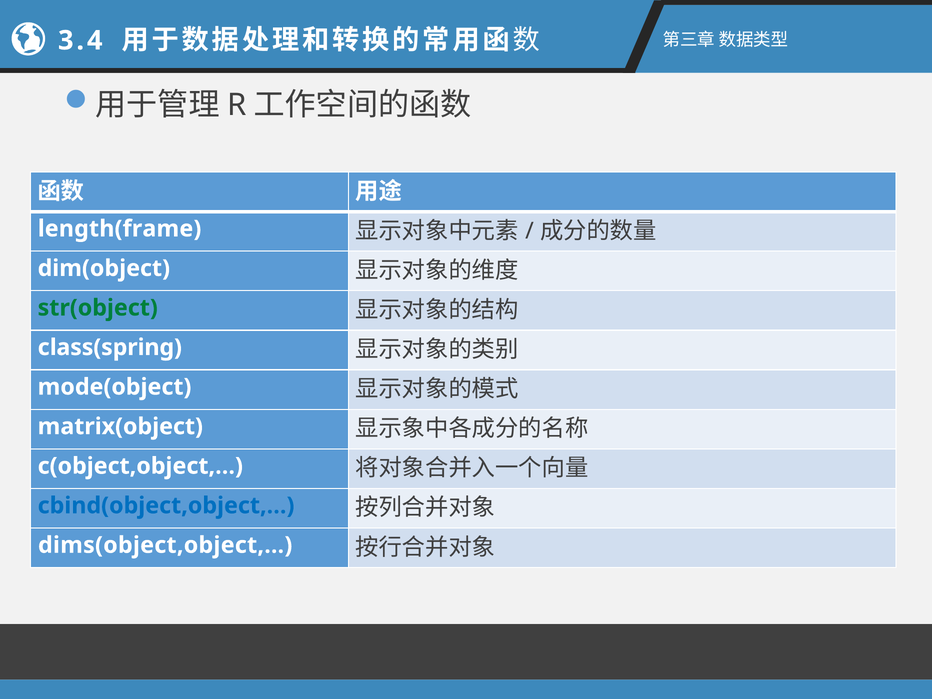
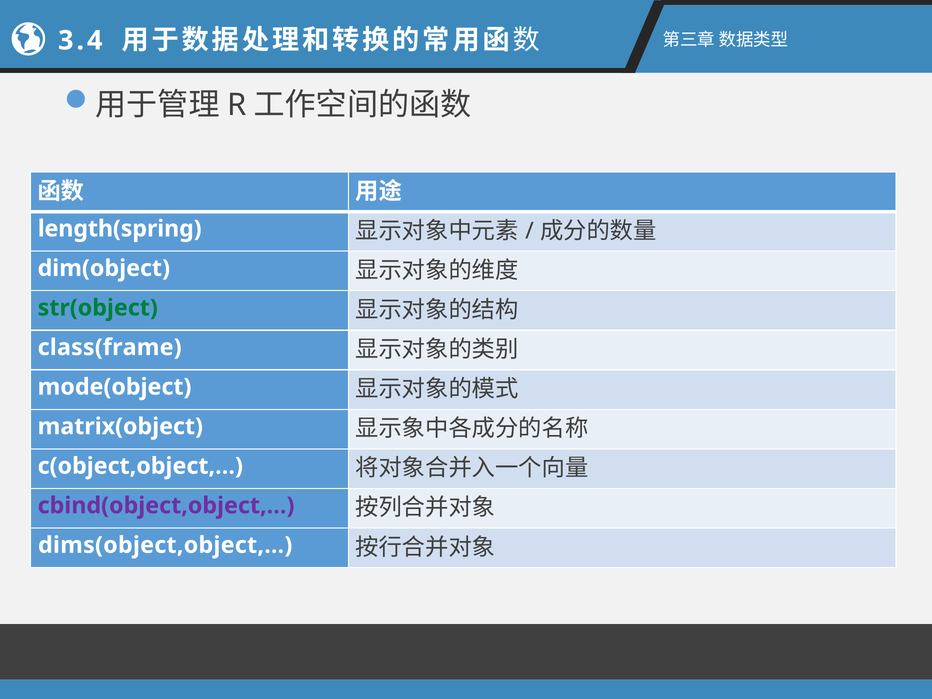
length(frame: length(frame -> length(spring
class(spring: class(spring -> class(frame
cbind(object,object,… colour: blue -> purple
